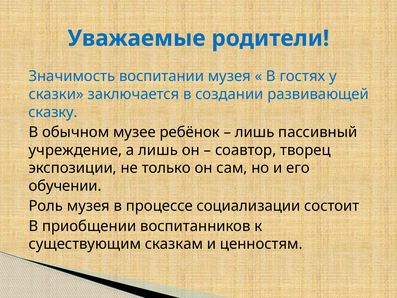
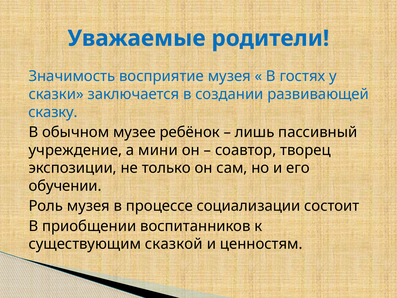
воспитании: воспитании -> восприятие
а лишь: лишь -> мини
сказкам: сказкам -> сказкой
